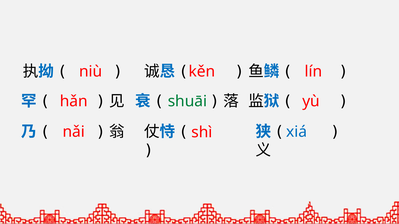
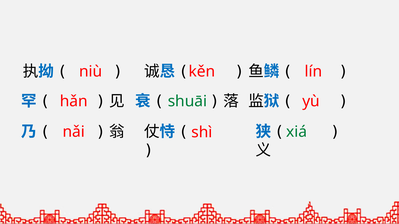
xiá colour: blue -> green
